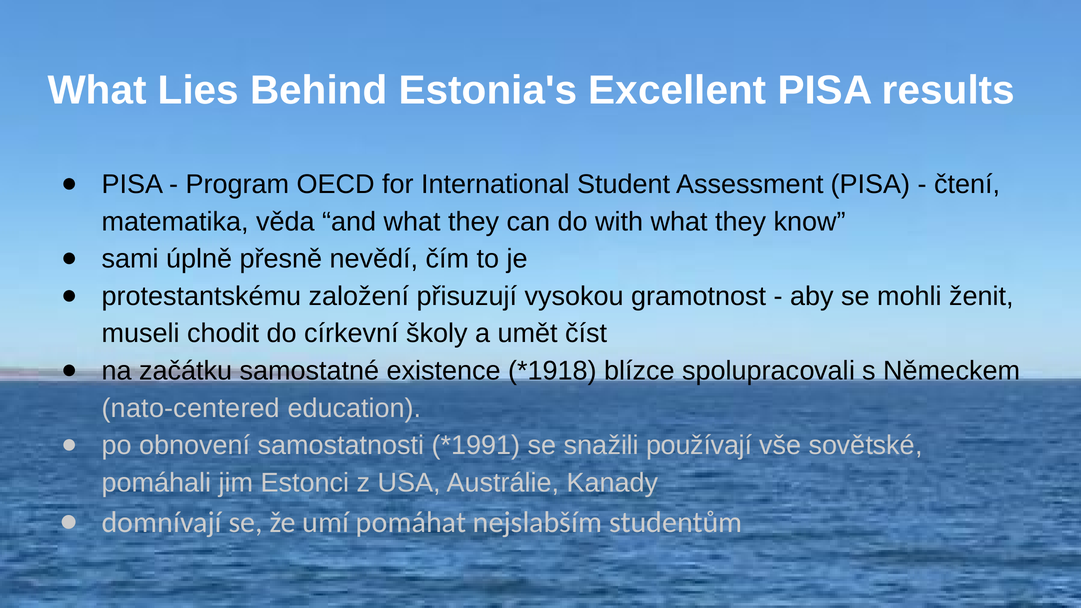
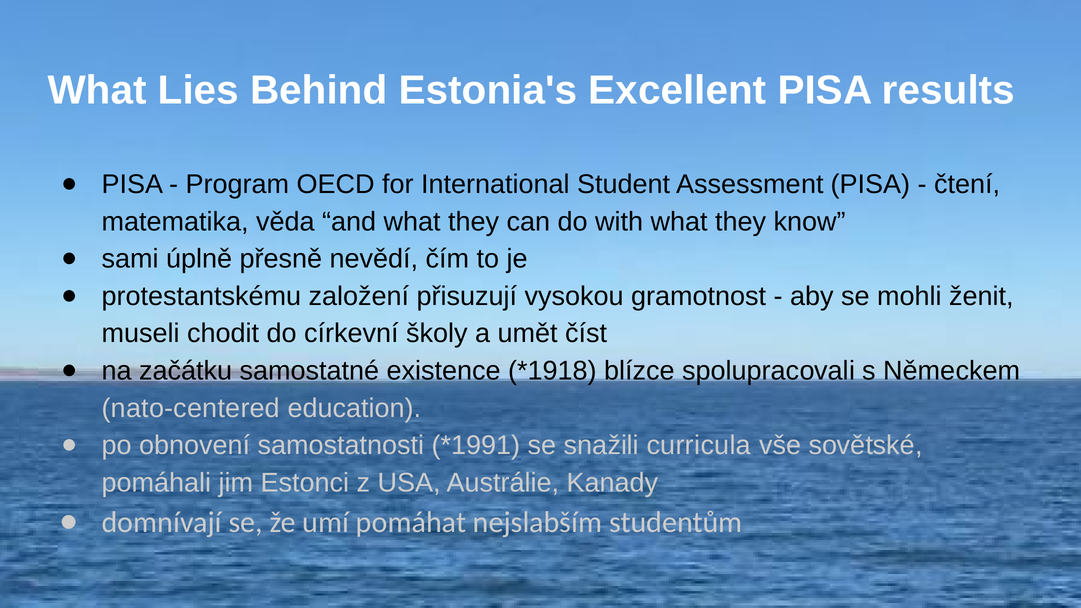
používají: používají -> curricula
